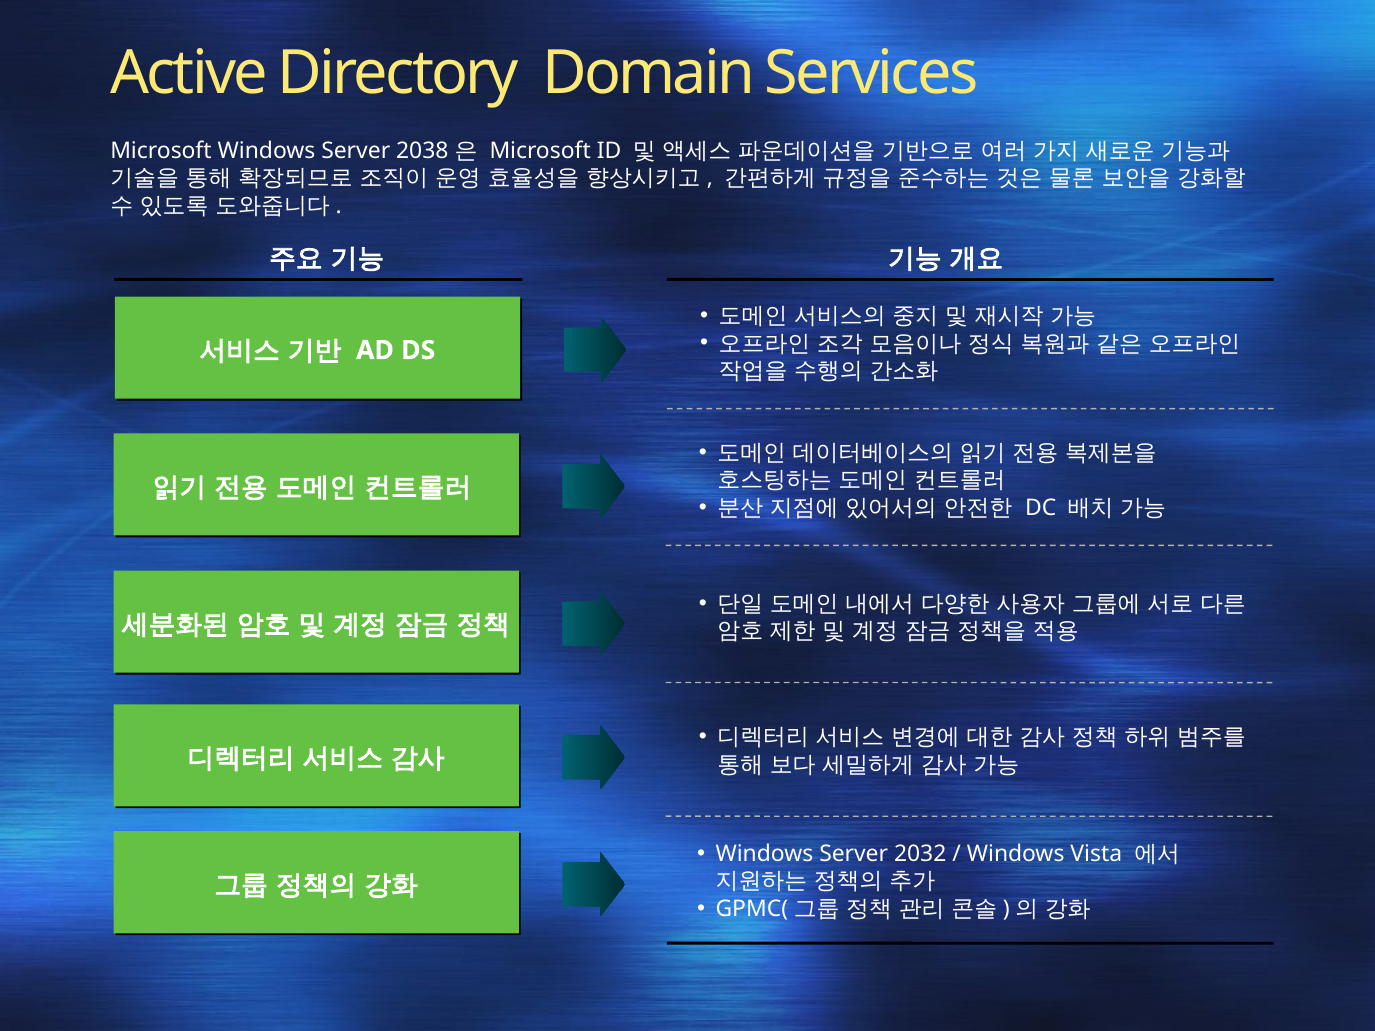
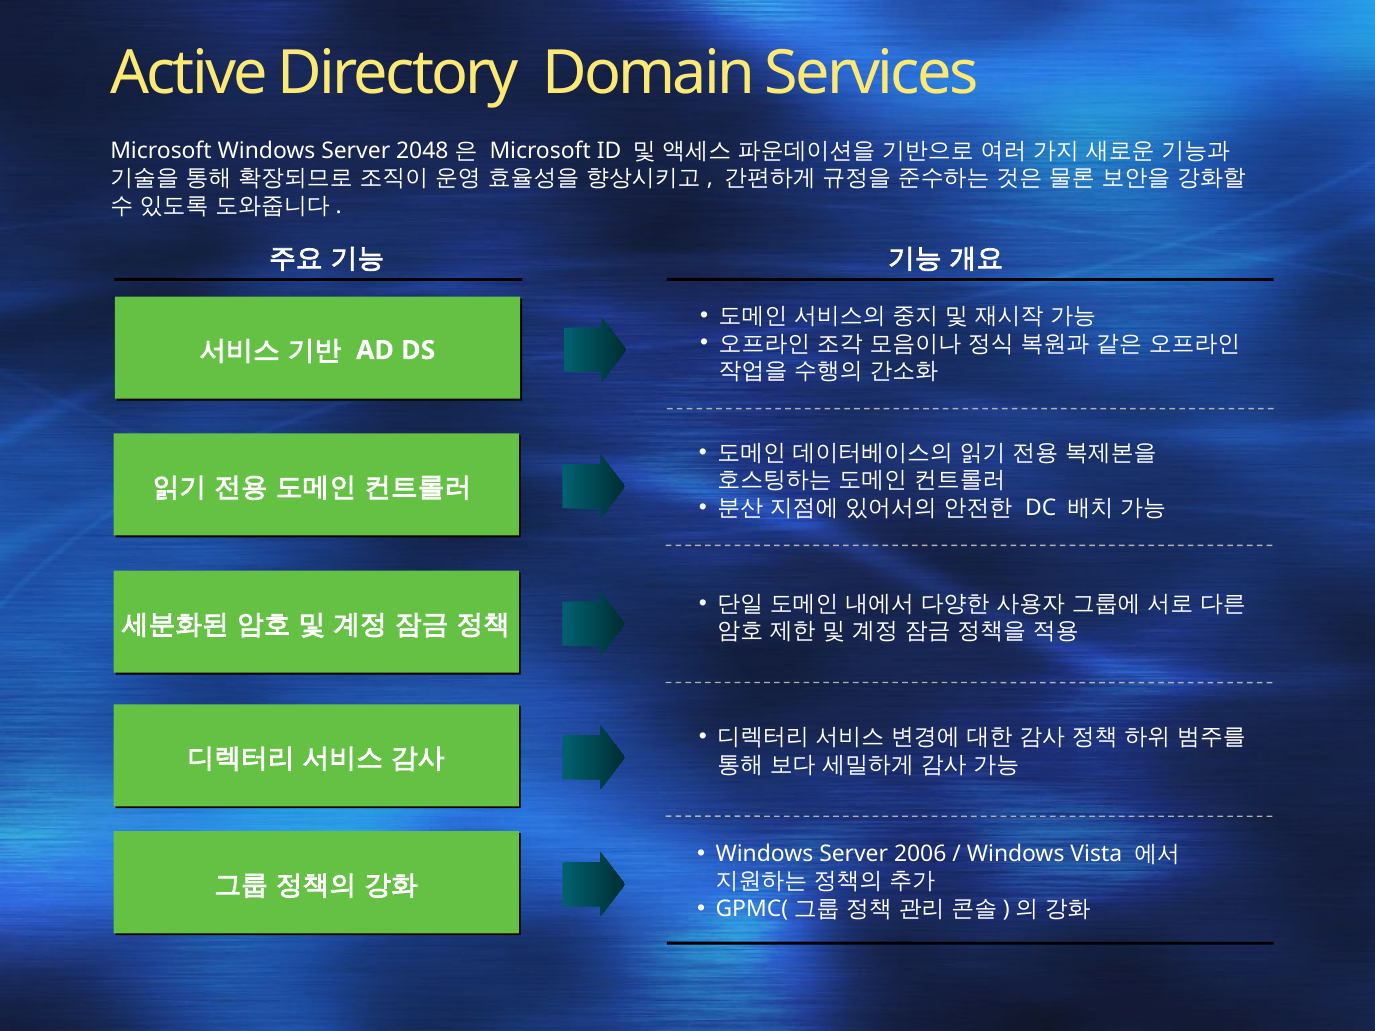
2038: 2038 -> 2048
2032: 2032 -> 2006
